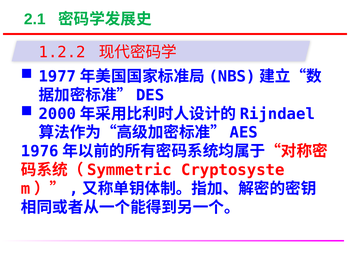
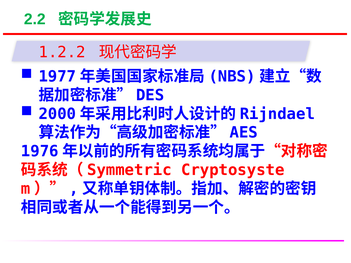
2.1: 2.1 -> 2.2
